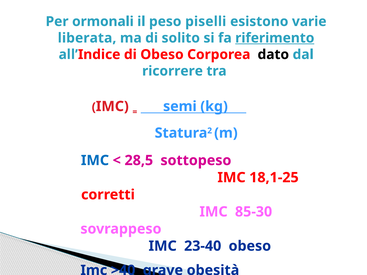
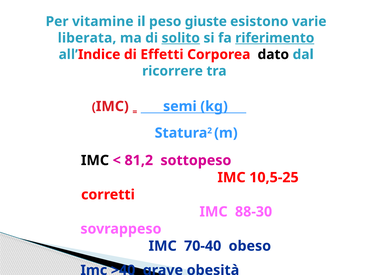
ormonali: ormonali -> vitamine
piselli: piselli -> giuste
solito underline: none -> present
di Obeso: Obeso -> Effetti
IMC at (95, 161) colour: blue -> black
28,5: 28,5 -> 81,2
18,1-25: 18,1-25 -> 10,5-25
85-30: 85-30 -> 88-30
23-40: 23-40 -> 70-40
